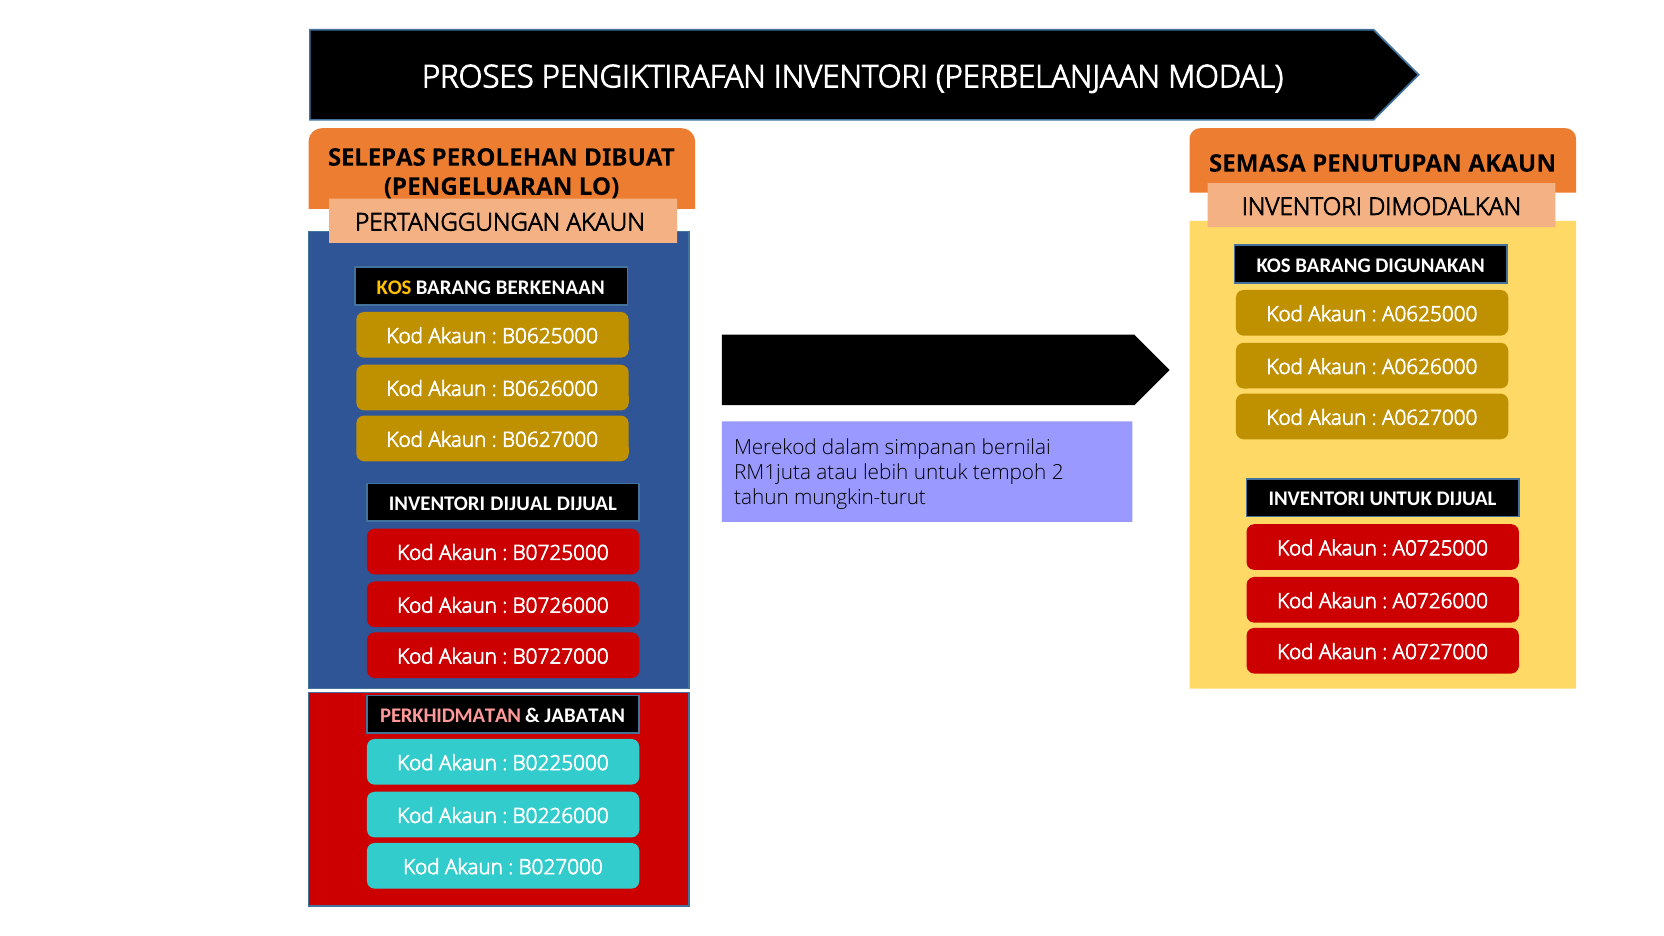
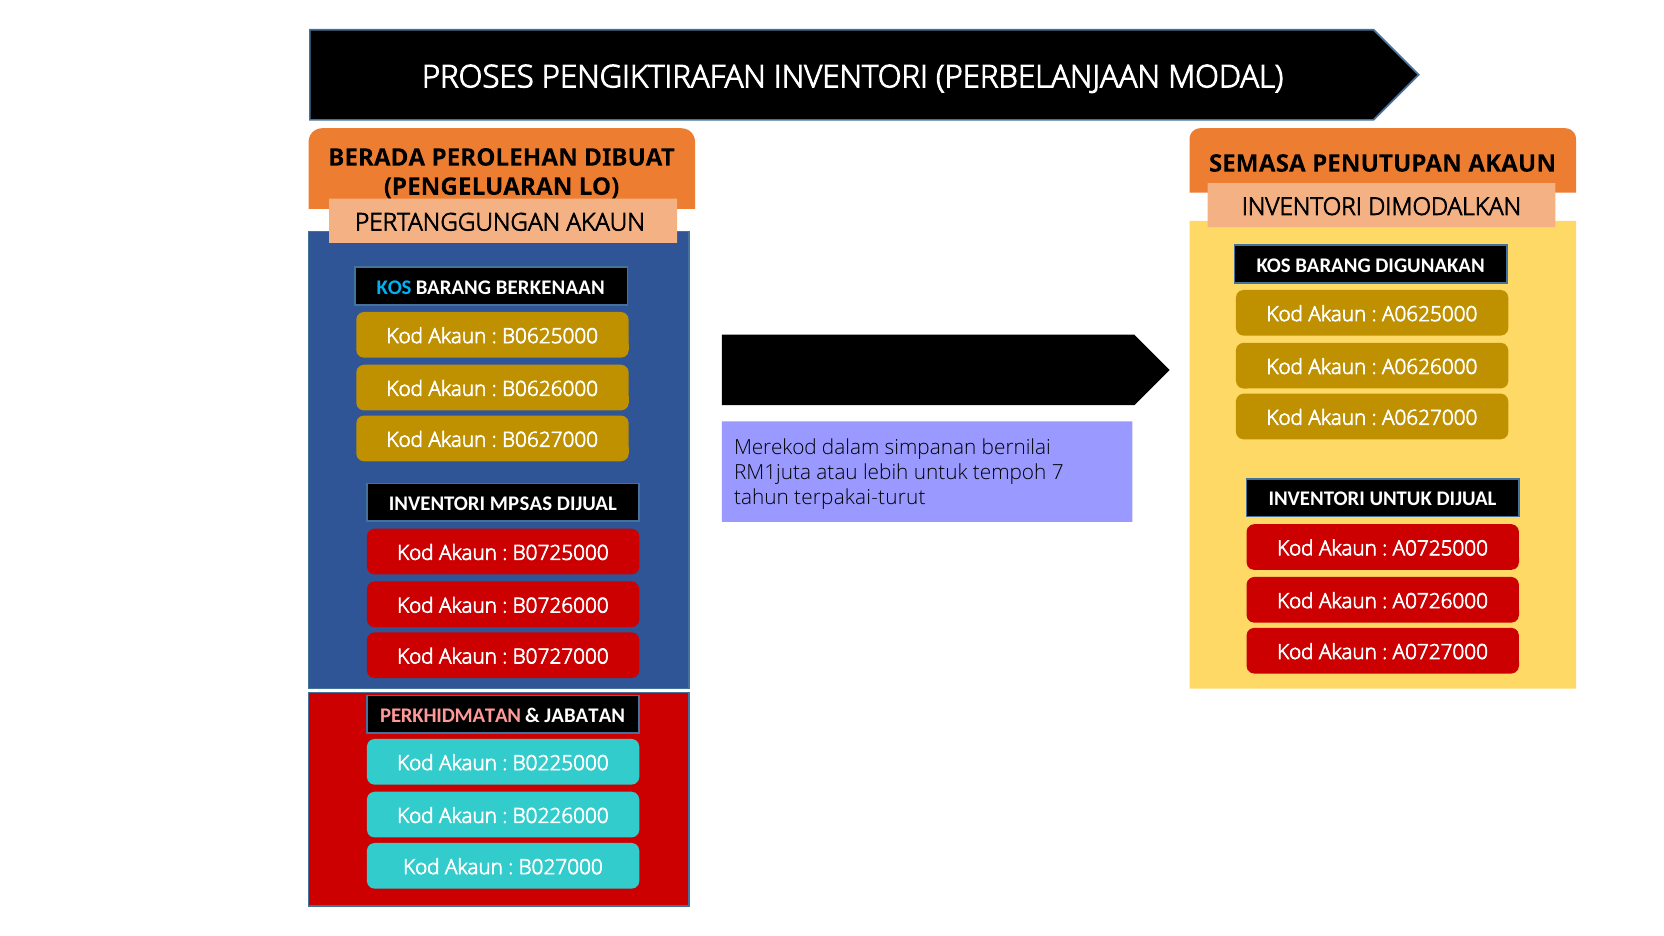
SELEPAS: SELEPAS -> BERADA
KOS at (394, 287) colour: yellow -> light blue
2: 2 -> 7
mungkin-turut: mungkin-turut -> terpakai-turut
INVENTORI DIJUAL: DIJUAL -> MPSAS
